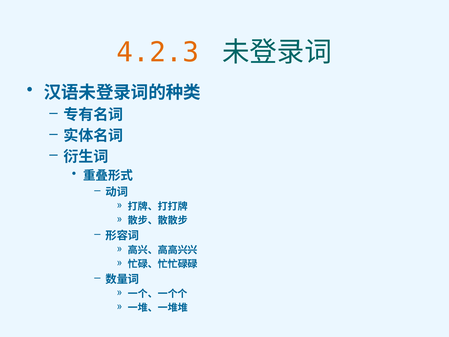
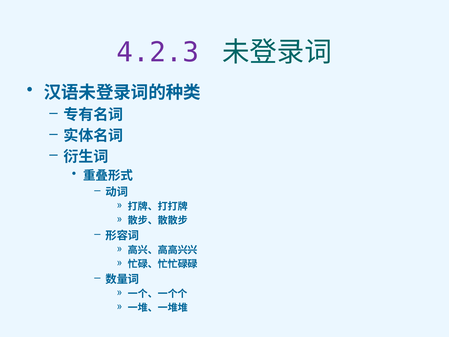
4.2.3 colour: orange -> purple
